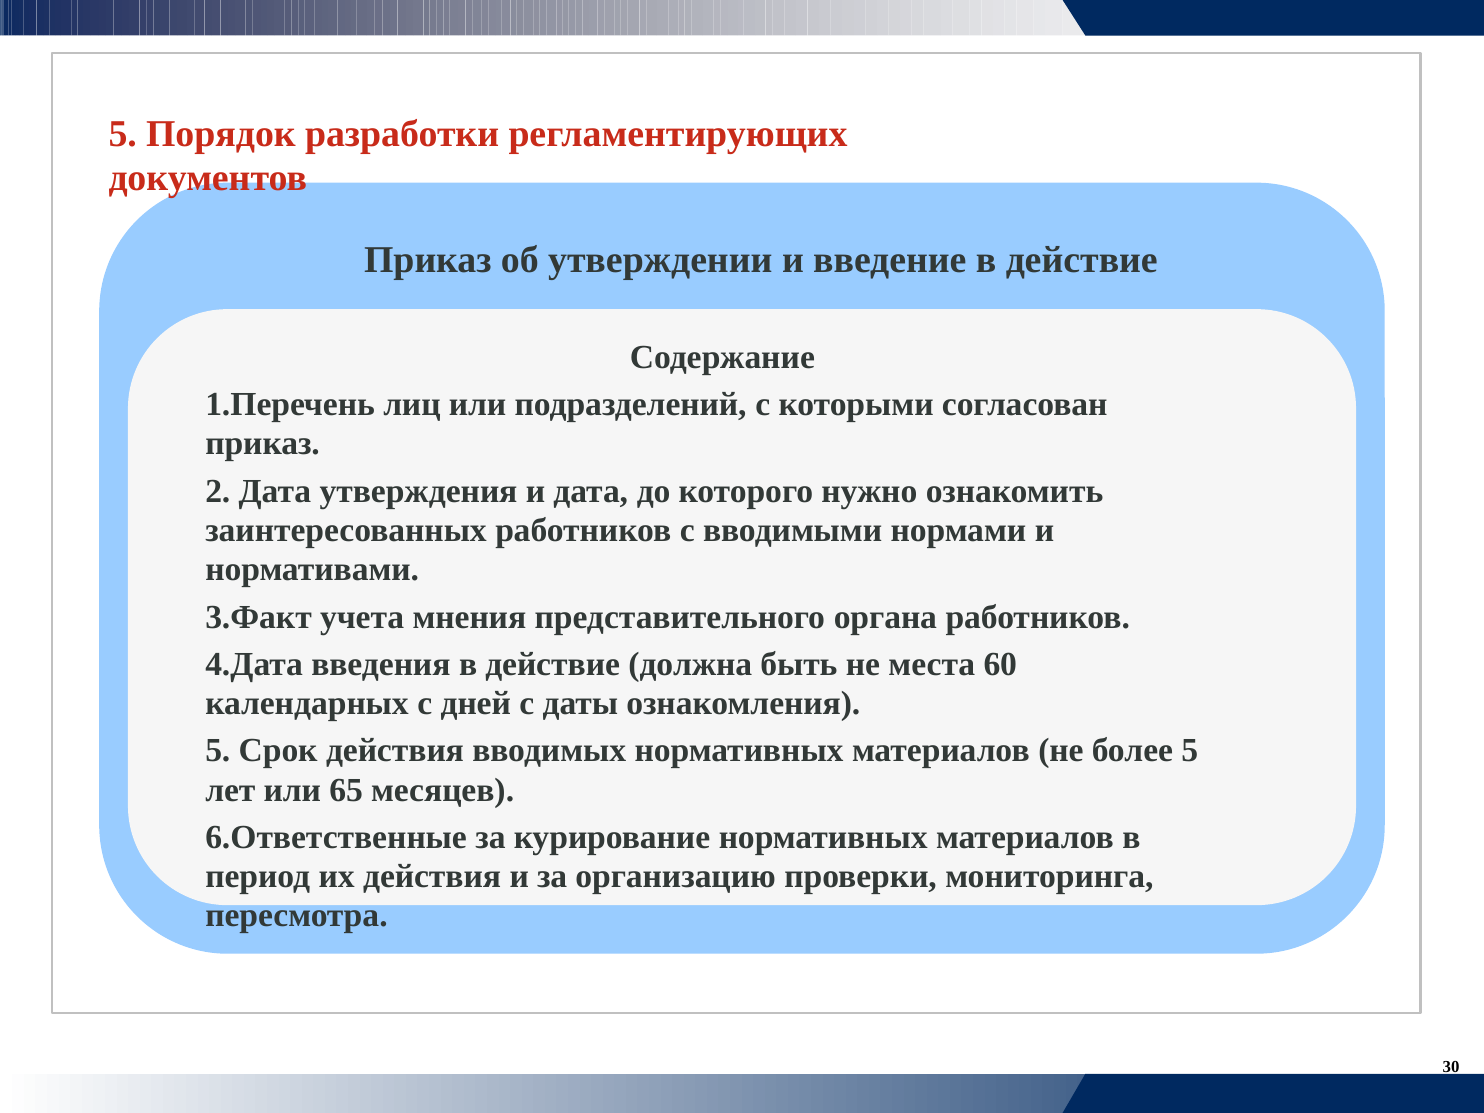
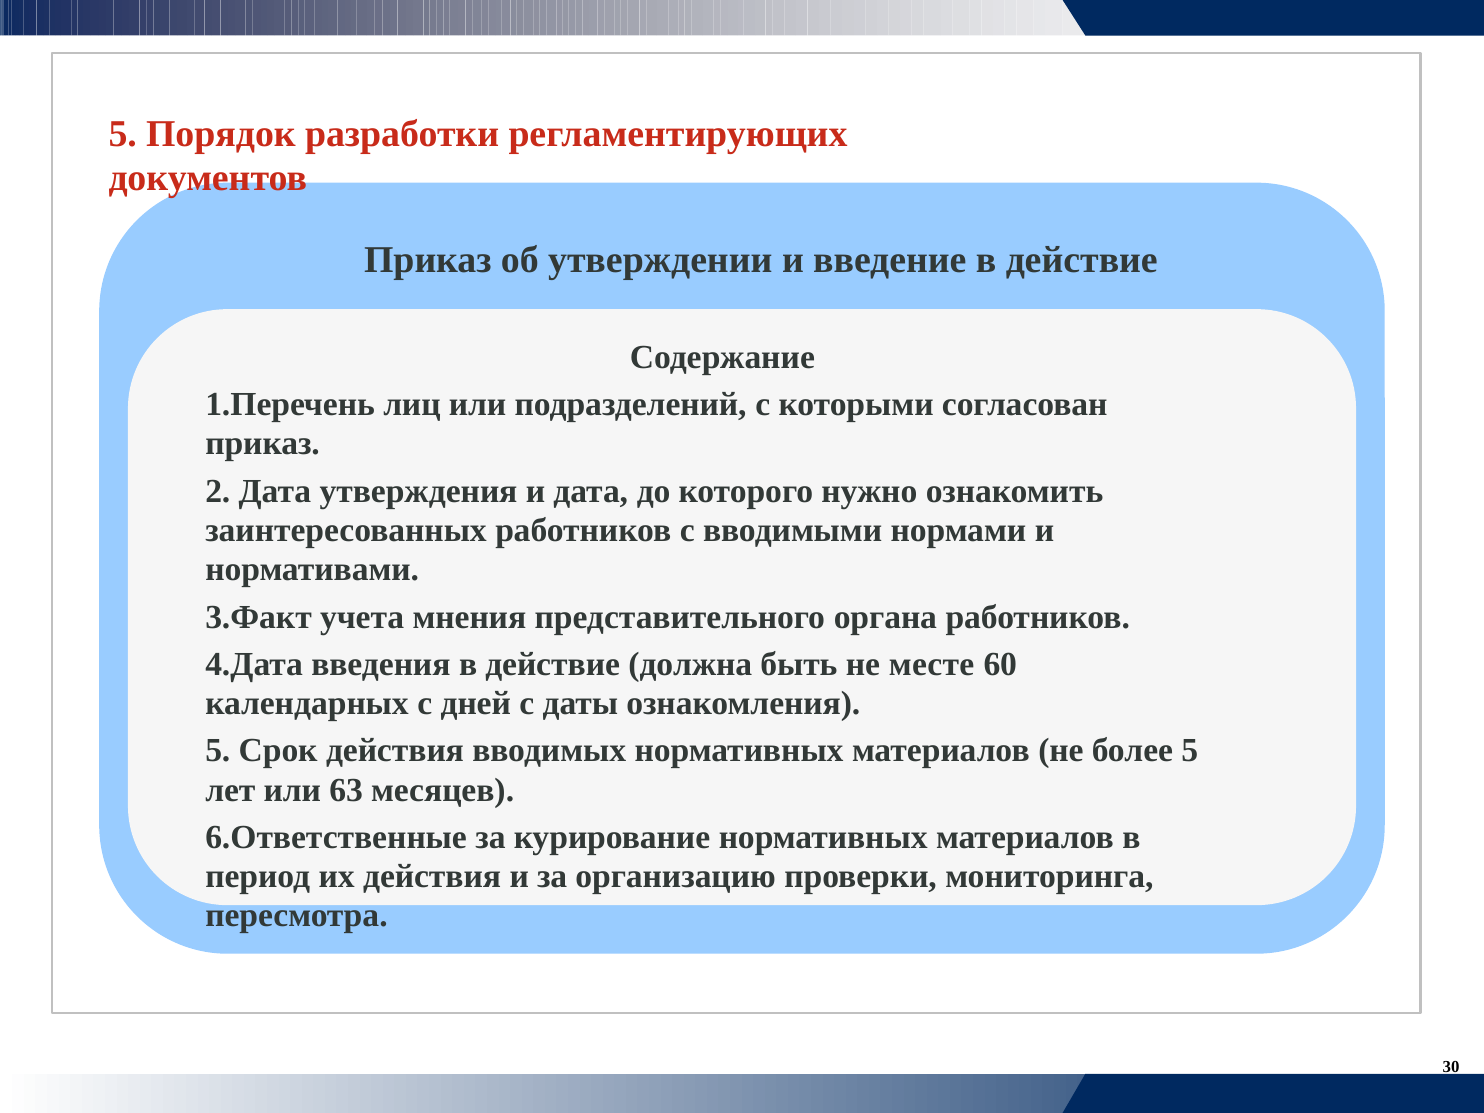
места: места -> месте
65: 65 -> 63
